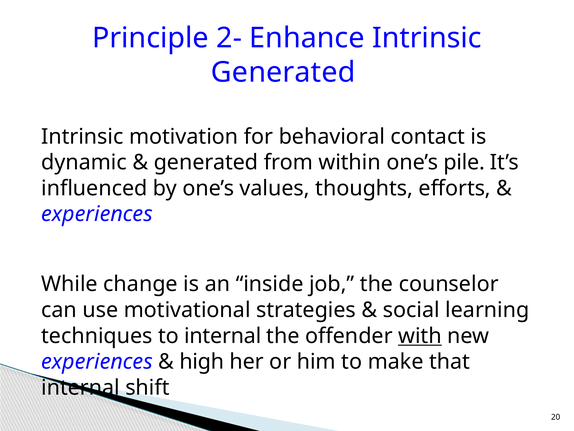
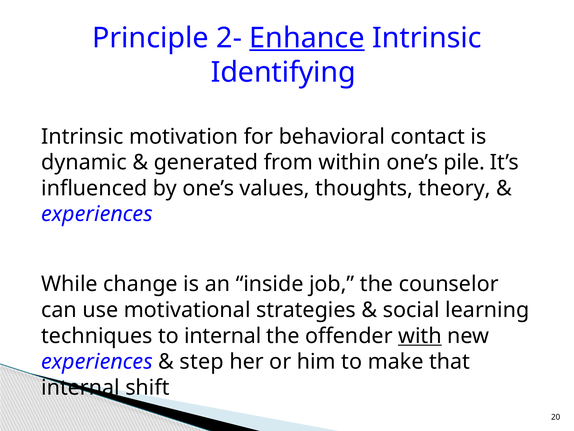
Enhance underline: none -> present
Generated at (283, 72): Generated -> Identifying
efforts: efforts -> theory
high: high -> step
